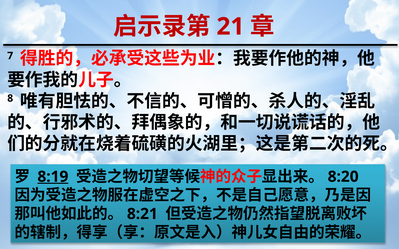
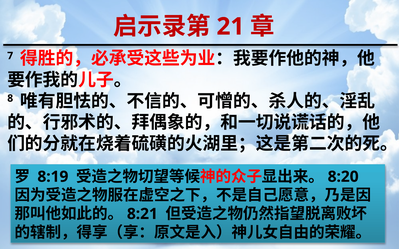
8:19 underline: present -> none
